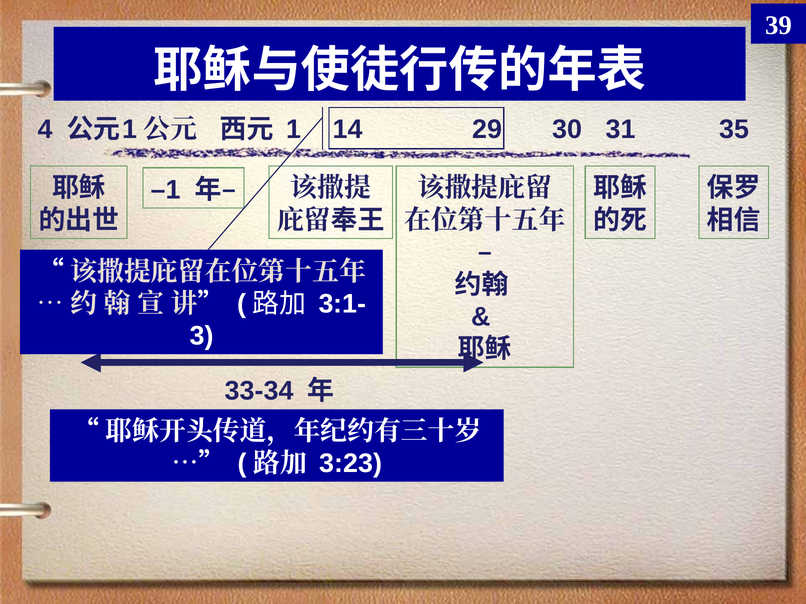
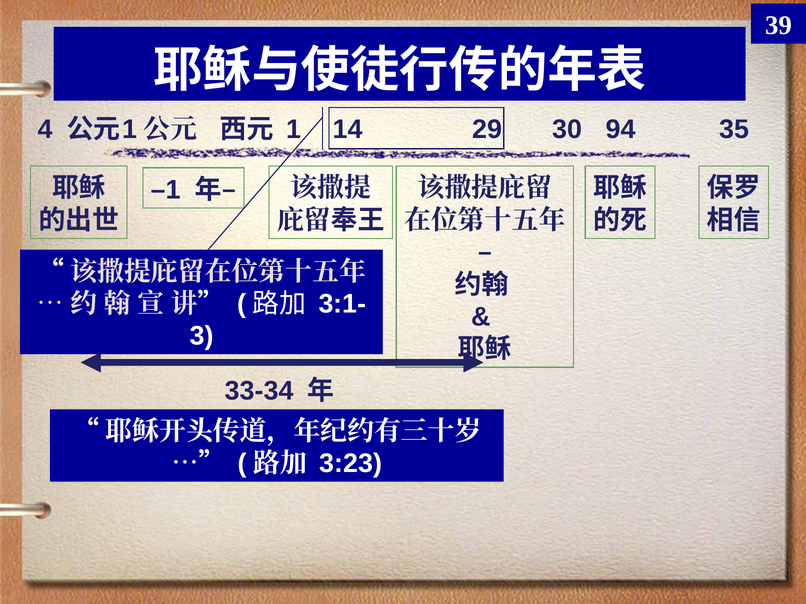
31: 31 -> 94
